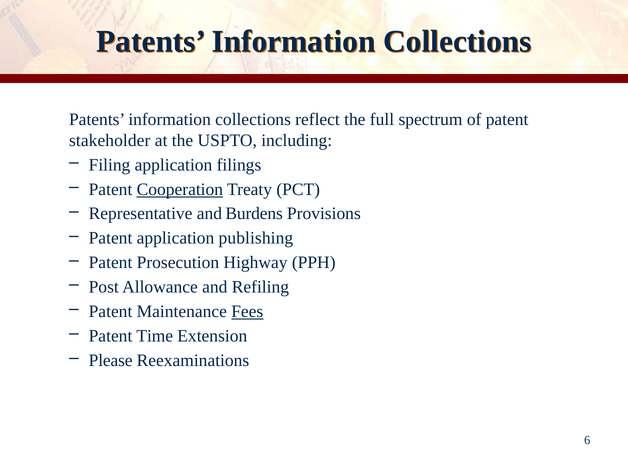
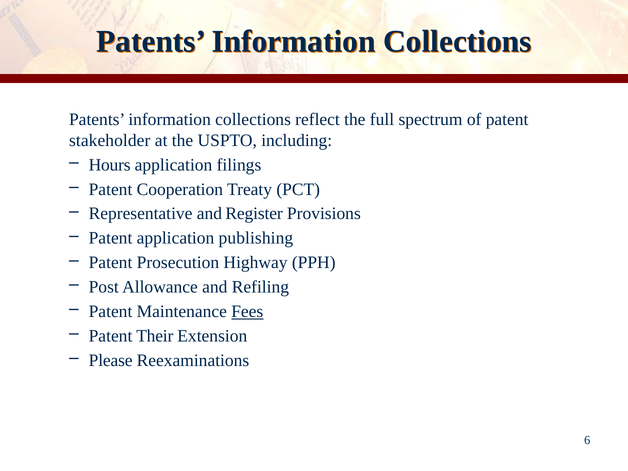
Filing: Filing -> Hours
Cooperation underline: present -> none
Burdens: Burdens -> Register
Time: Time -> Their
